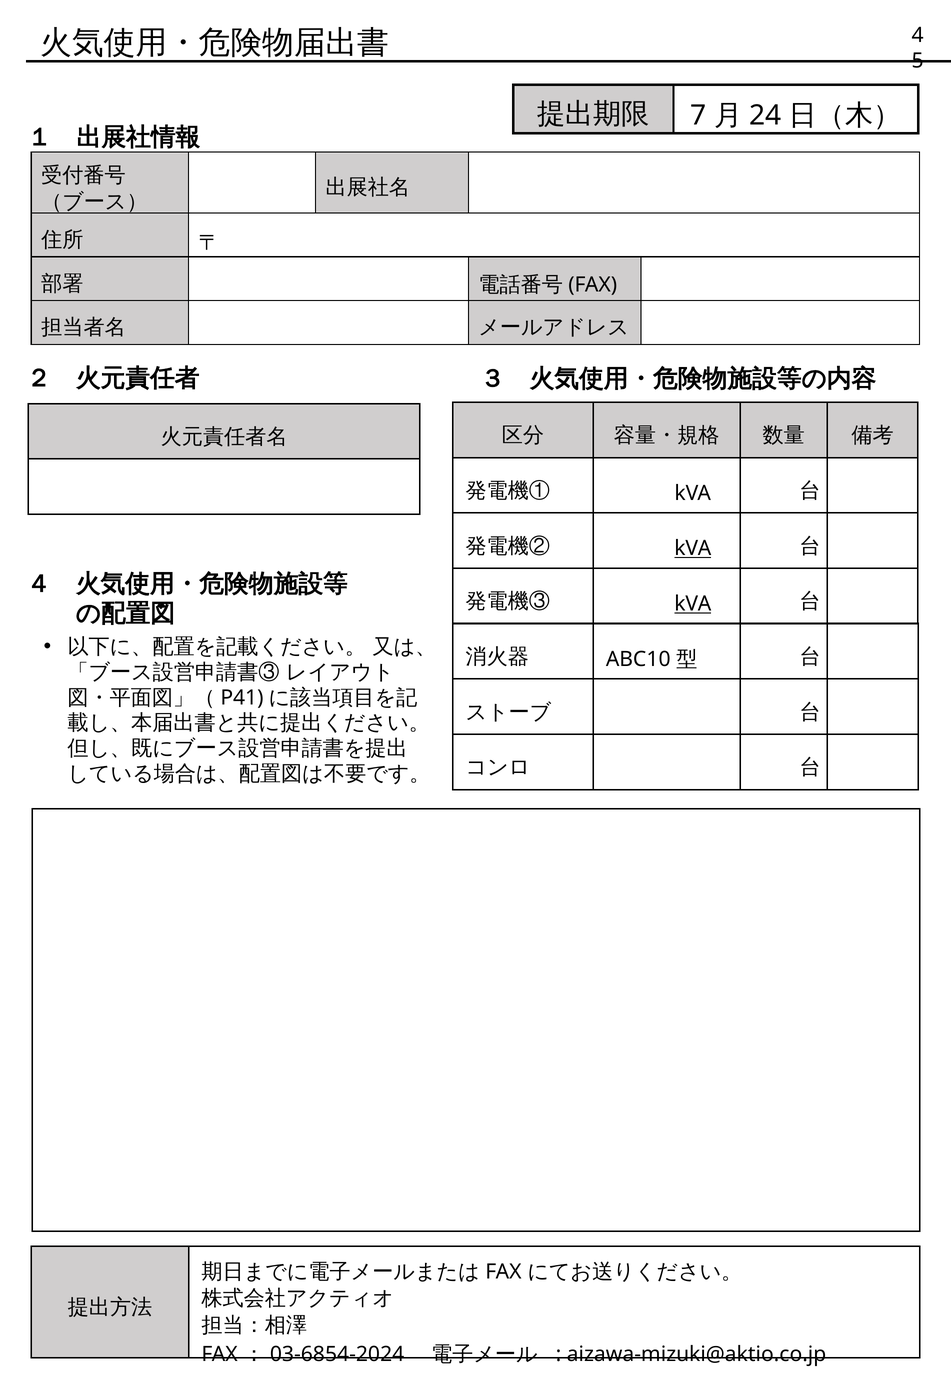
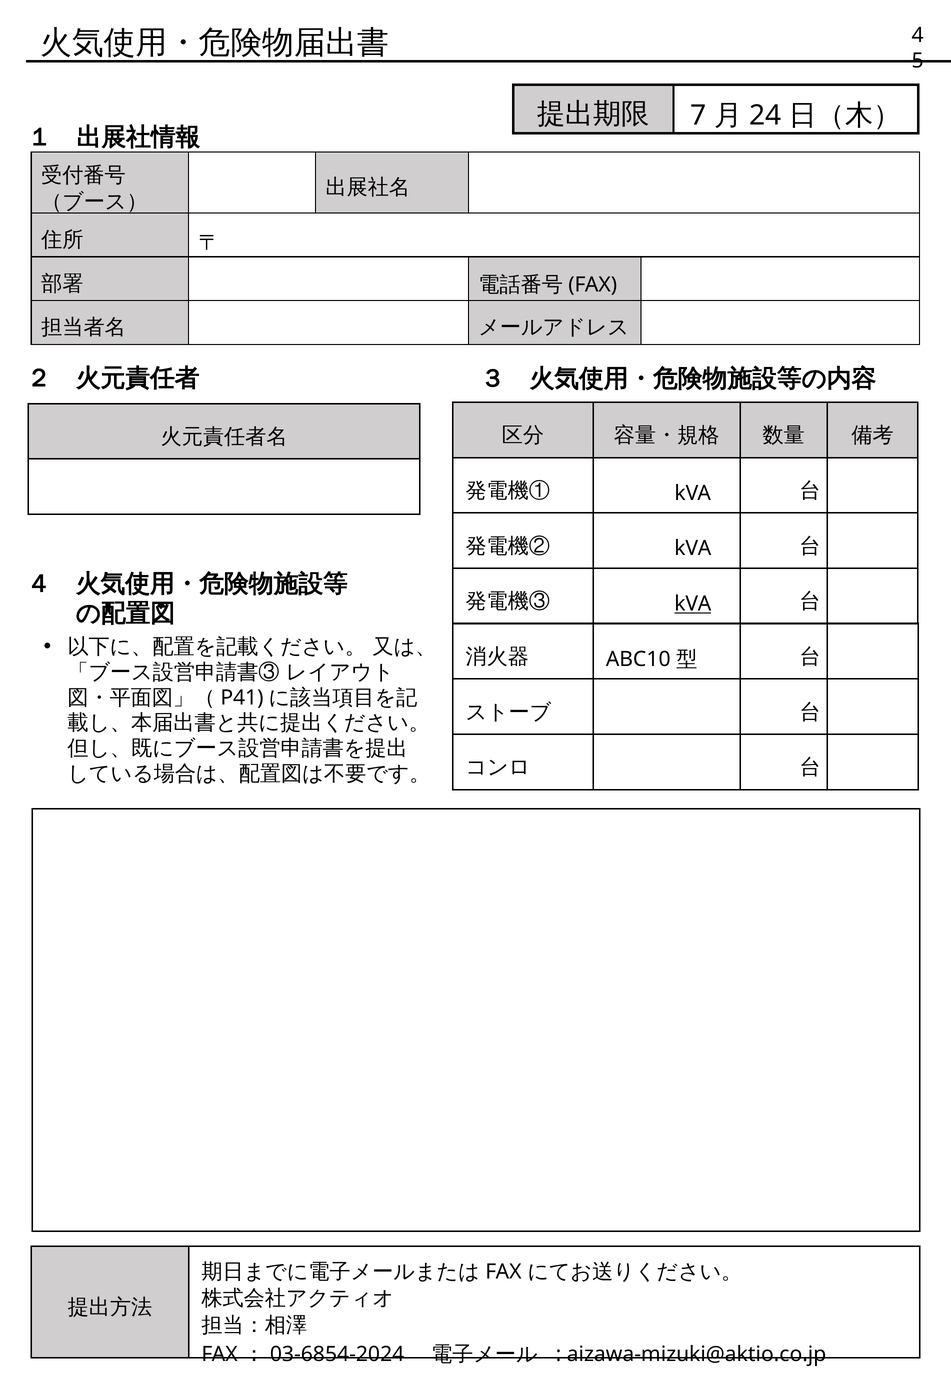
kVA at (693, 548) underline: present -> none
